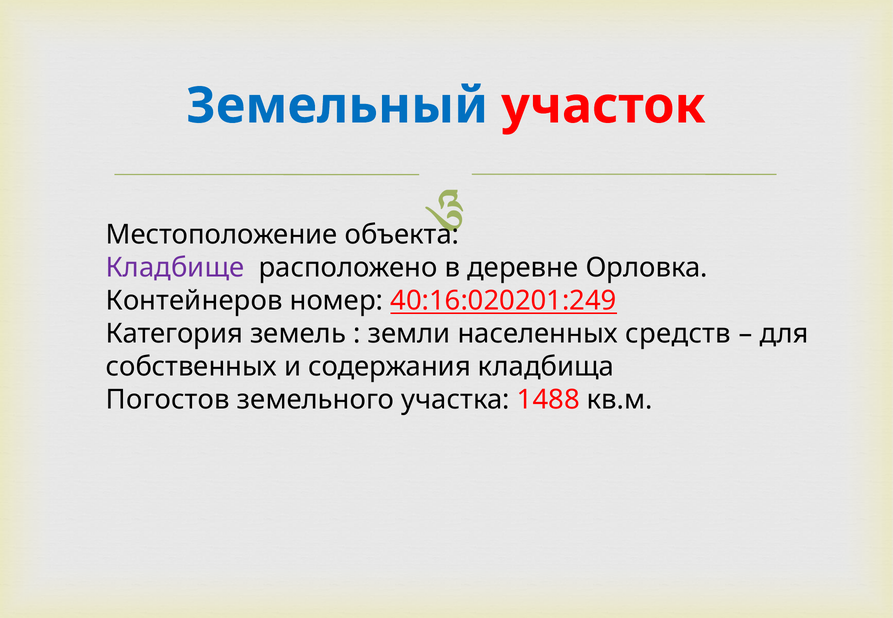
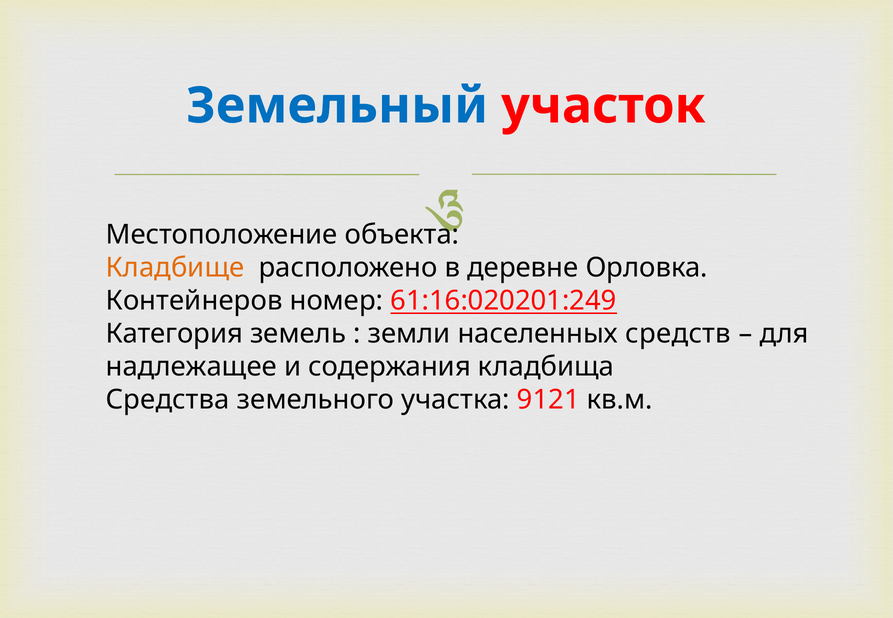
Кладбище colour: purple -> orange
40:16:020201:249: 40:16:020201:249 -> 61:16:020201:249
собственных: собственных -> надлежащее
Погостов: Погостов -> Средства
1488: 1488 -> 9121
